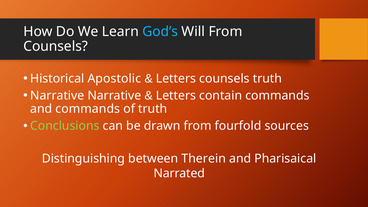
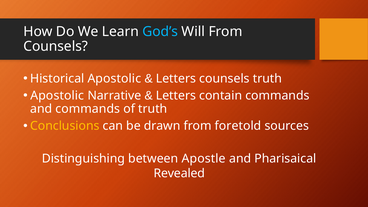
Narrative at (57, 96): Narrative -> Apostolic
Conclusions colour: light green -> yellow
fourfold: fourfold -> foretold
Therein: Therein -> Apostle
Narrated: Narrated -> Revealed
